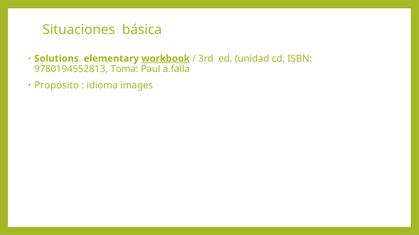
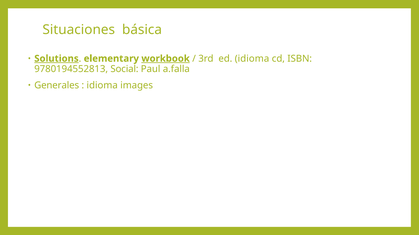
Solutions underline: none -> present
ed unidad: unidad -> idioma
Toma: Toma -> Social
Propósito: Propósito -> Generales
